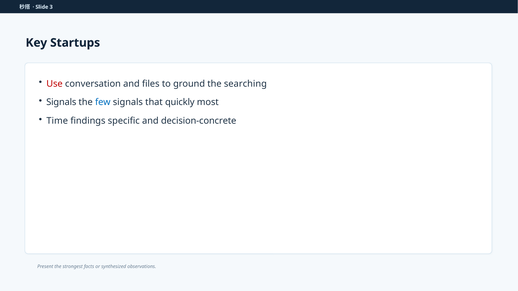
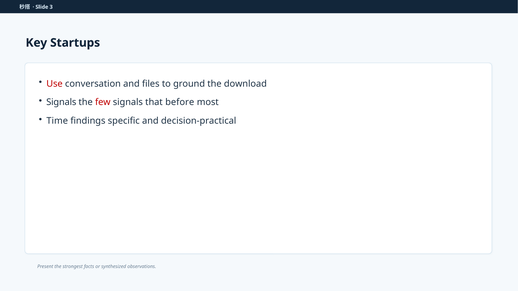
searching: searching -> download
few colour: blue -> red
quickly: quickly -> before
decision-concrete: decision-concrete -> decision-practical
